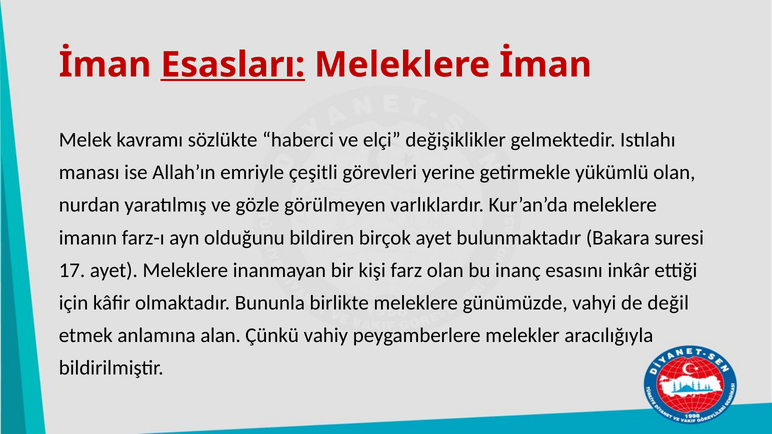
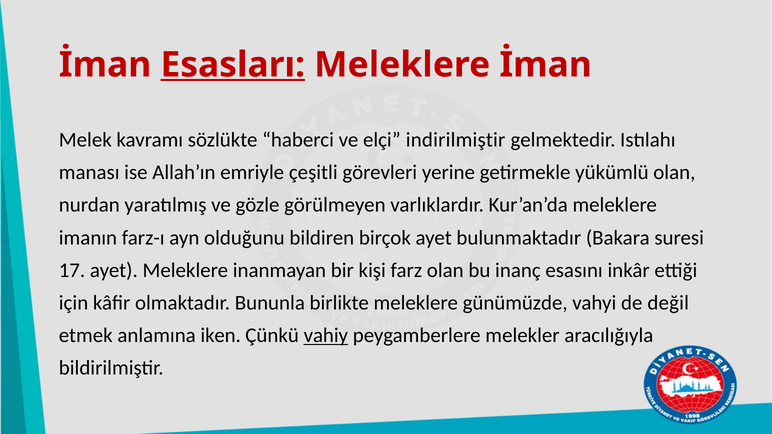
değişiklikler: değişiklikler -> indirilmiştir
alan: alan -> iken
vahiy underline: none -> present
